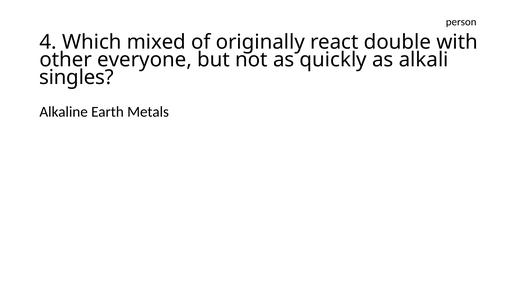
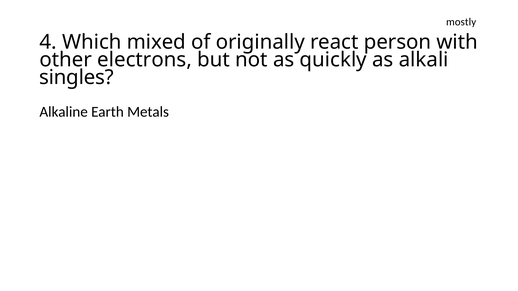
person: person -> mostly
double: double -> person
everyone: everyone -> electrons
